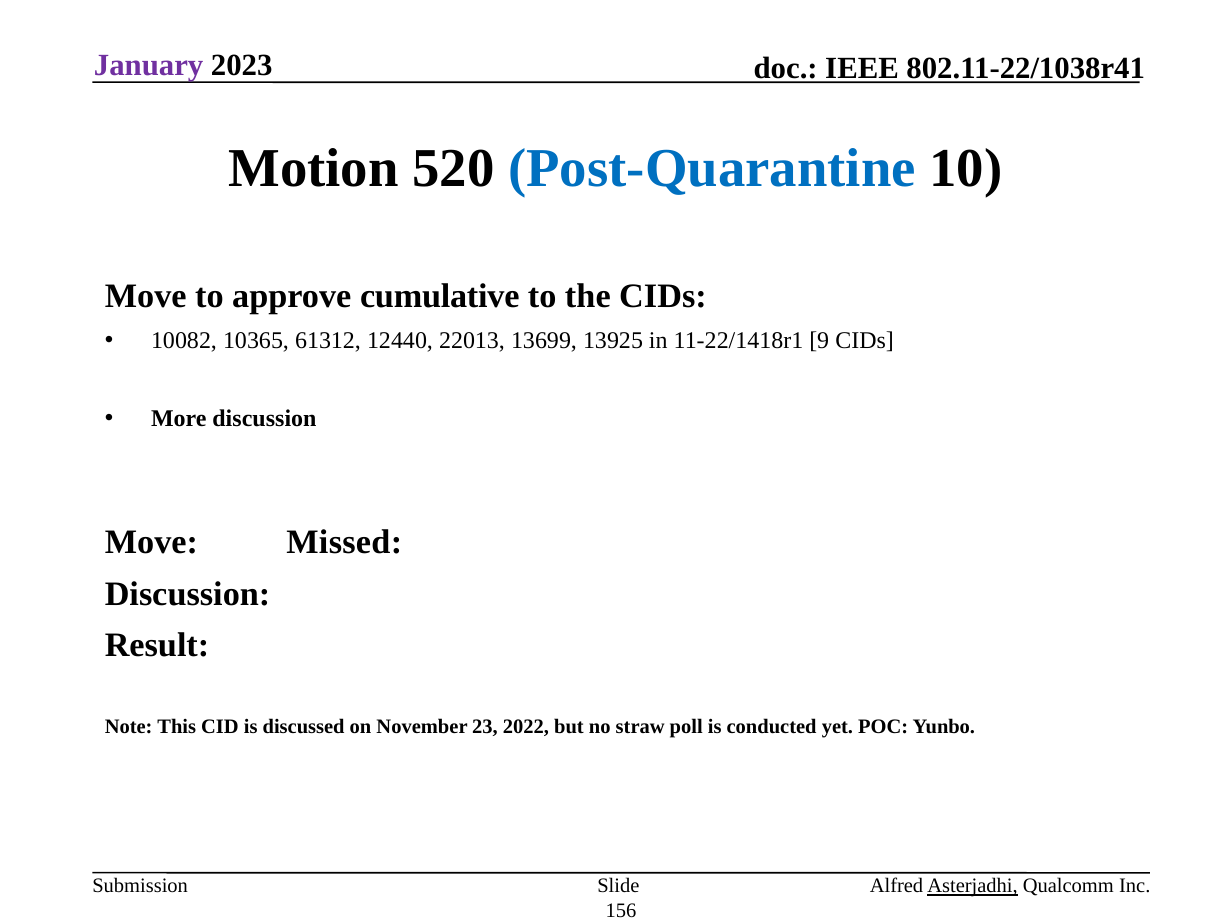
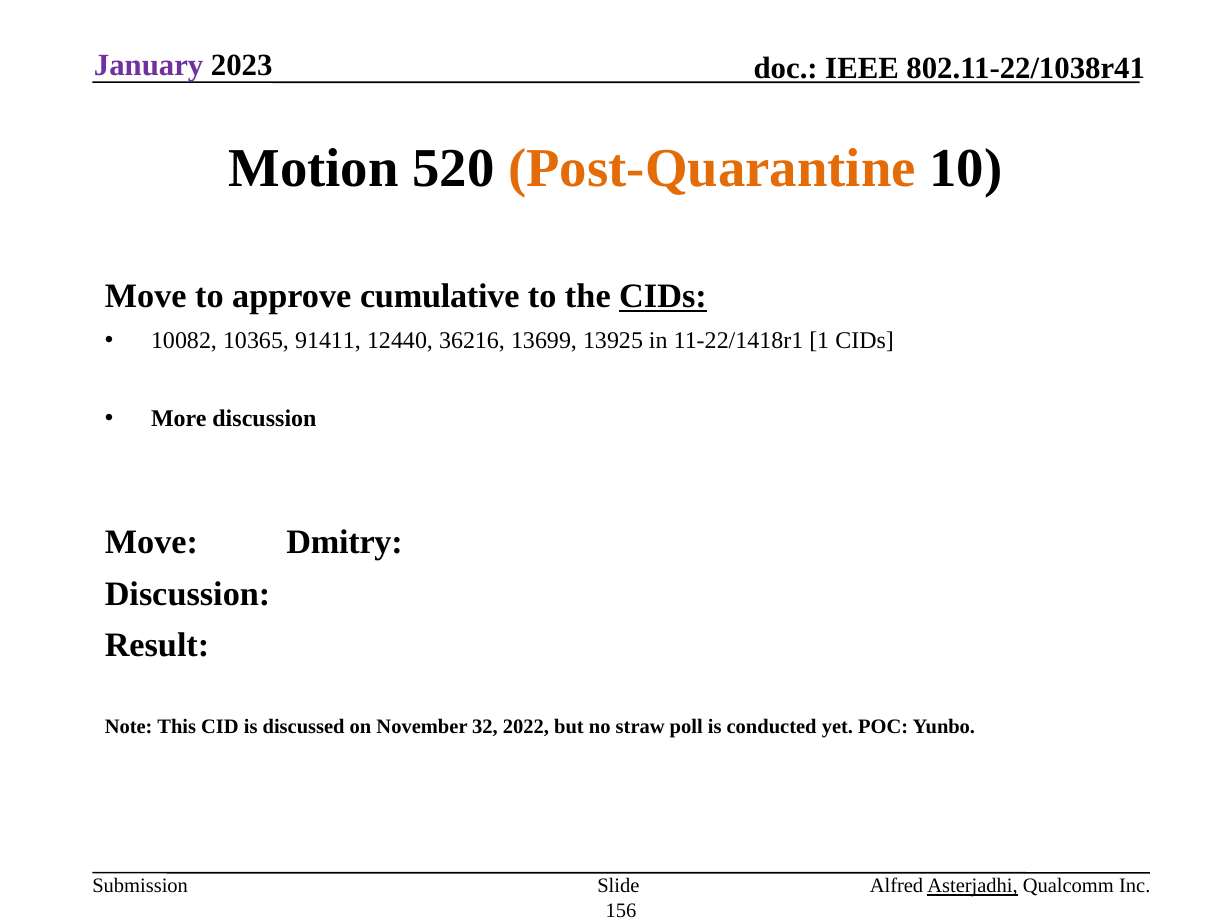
Post-Quarantine colour: blue -> orange
CIDs at (663, 296) underline: none -> present
61312: 61312 -> 91411
22013: 22013 -> 36216
9: 9 -> 1
Missed: Missed -> Dmitry
23: 23 -> 32
